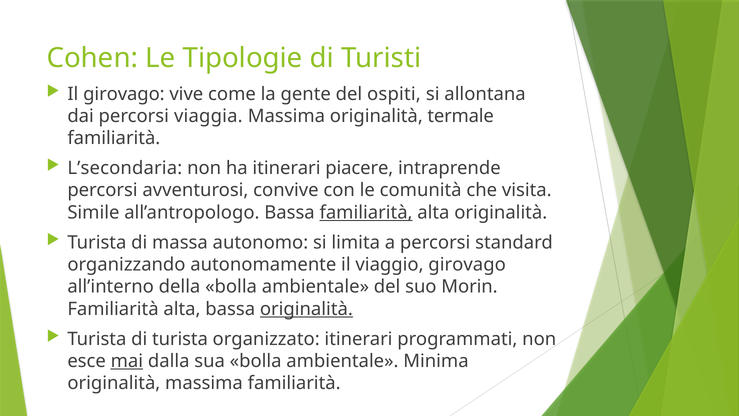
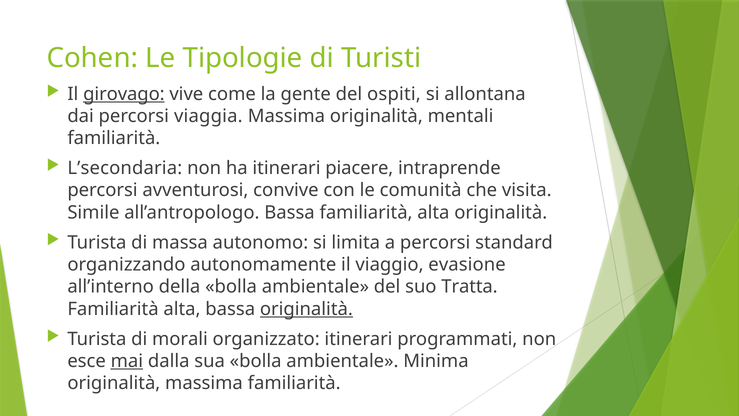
girovago at (124, 94) underline: none -> present
termale: termale -> mentali
familiarità at (366, 212) underline: present -> none
viaggio girovago: girovago -> evasione
Morin: Morin -> Tratta
di turista: turista -> morali
